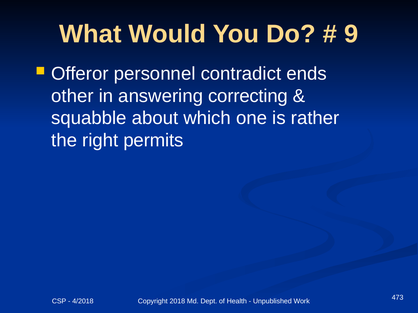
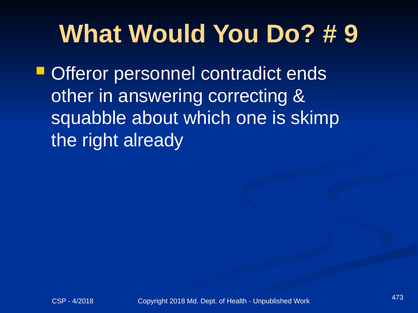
rather: rather -> skimp
permits: permits -> already
